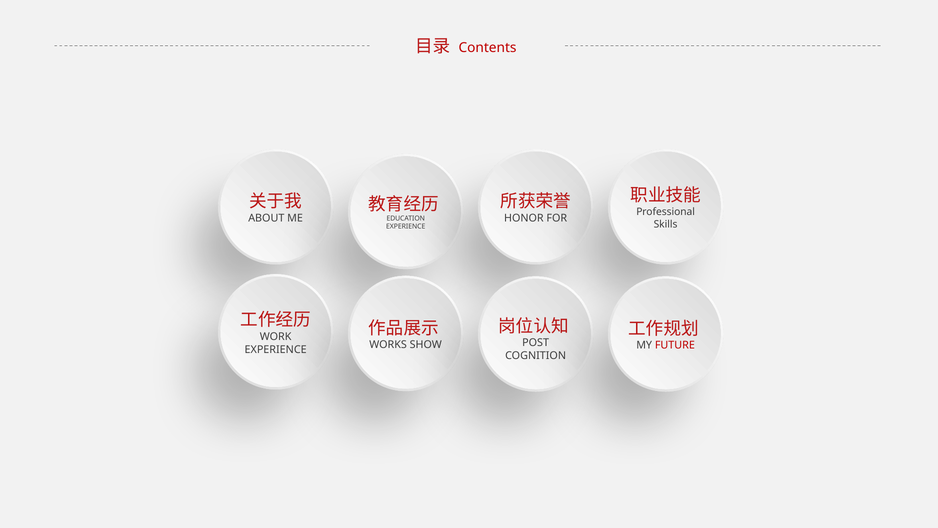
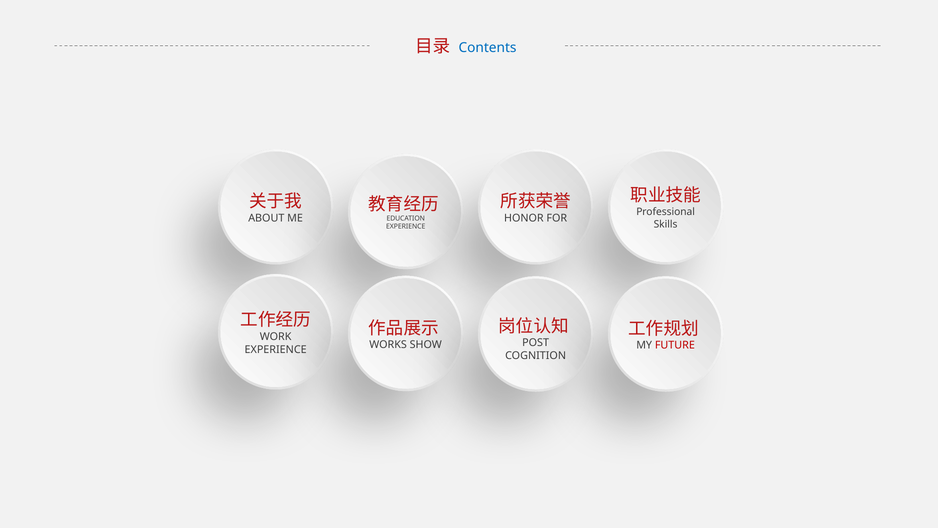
Contents colour: red -> blue
